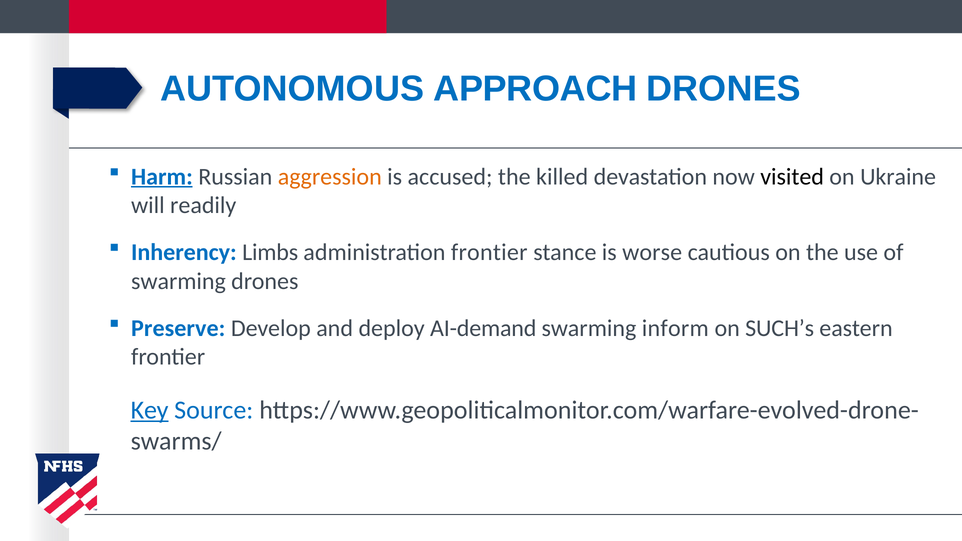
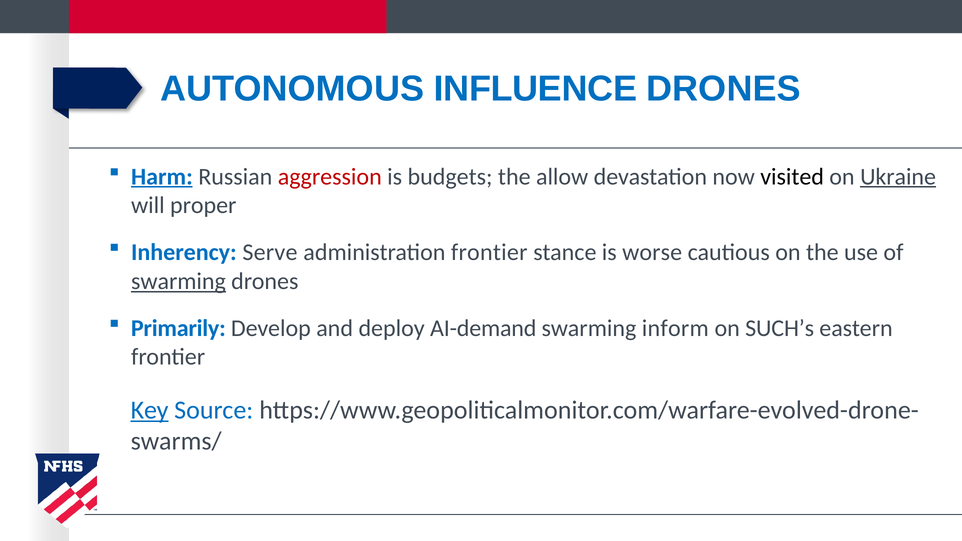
APPROACH: APPROACH -> INFLUENCE
aggression colour: orange -> red
accused: accused -> budgets
killed: killed -> allow
Ukraine underline: none -> present
readily: readily -> proper
Limbs: Limbs -> Serve
swarming at (178, 281) underline: none -> present
Preserve: Preserve -> Primarily
